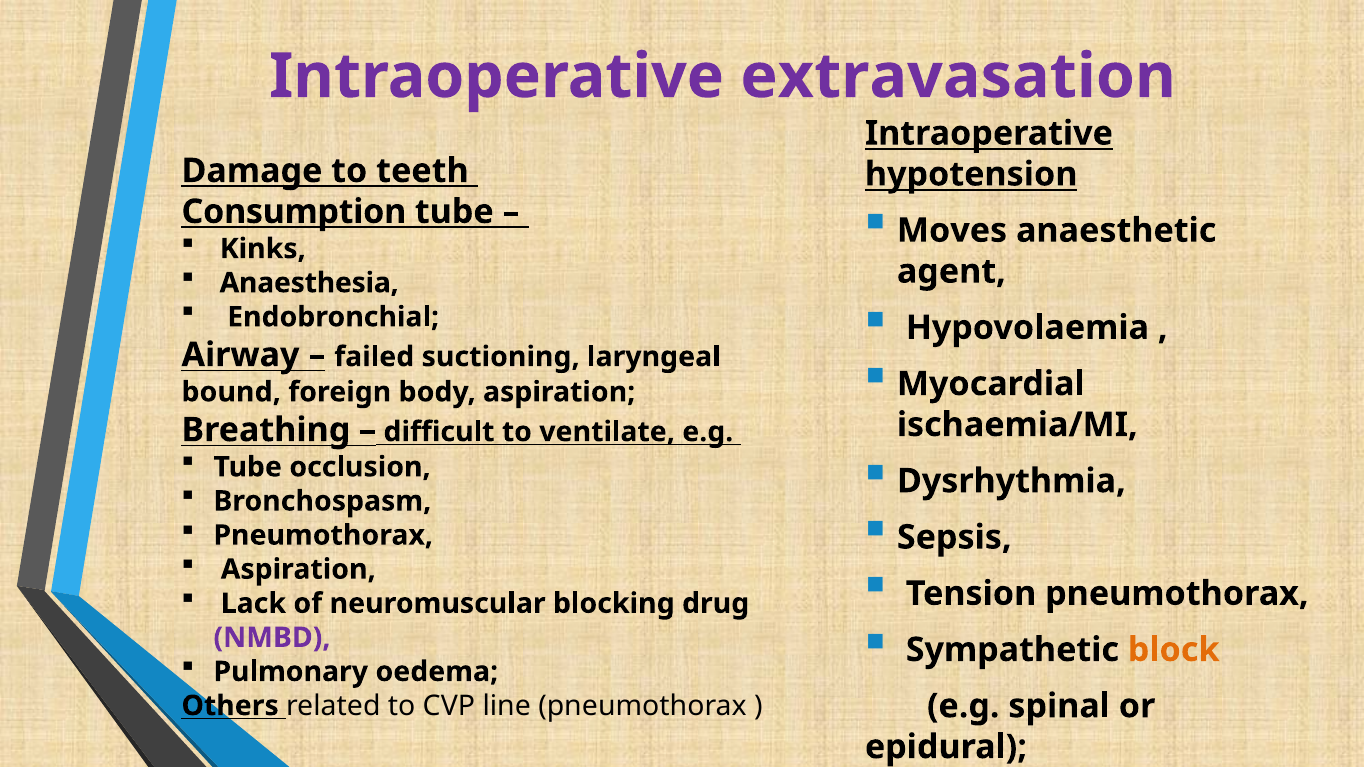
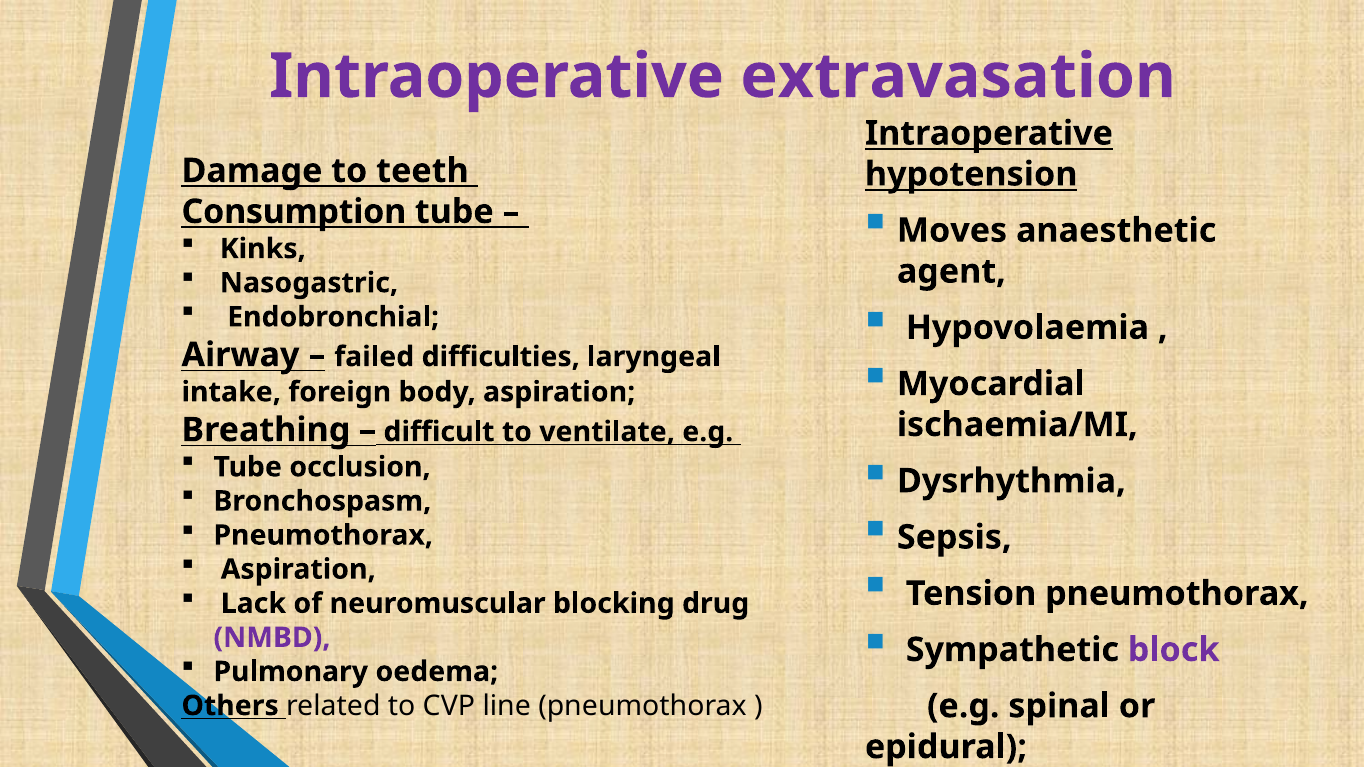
Anaesthesia: Anaesthesia -> Nasogastric
suctioning: suctioning -> difficulties
bound: bound -> intake
block colour: orange -> purple
